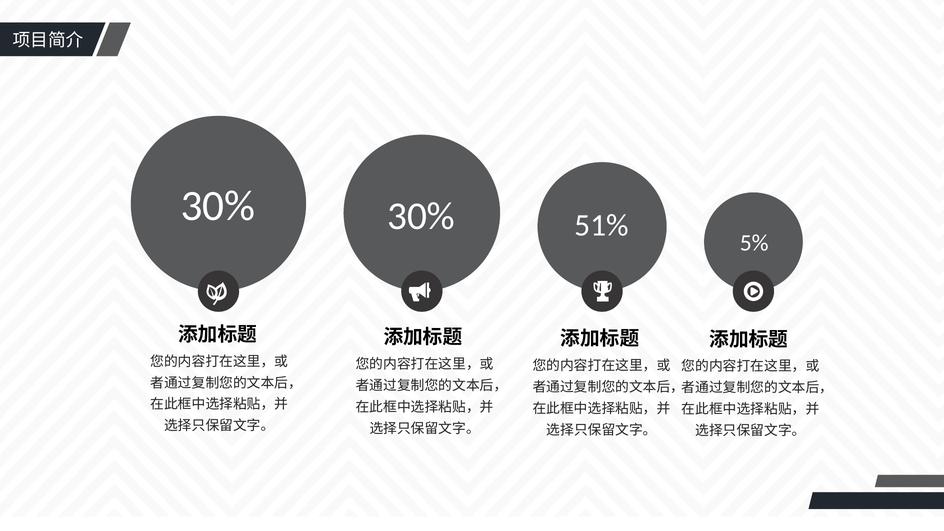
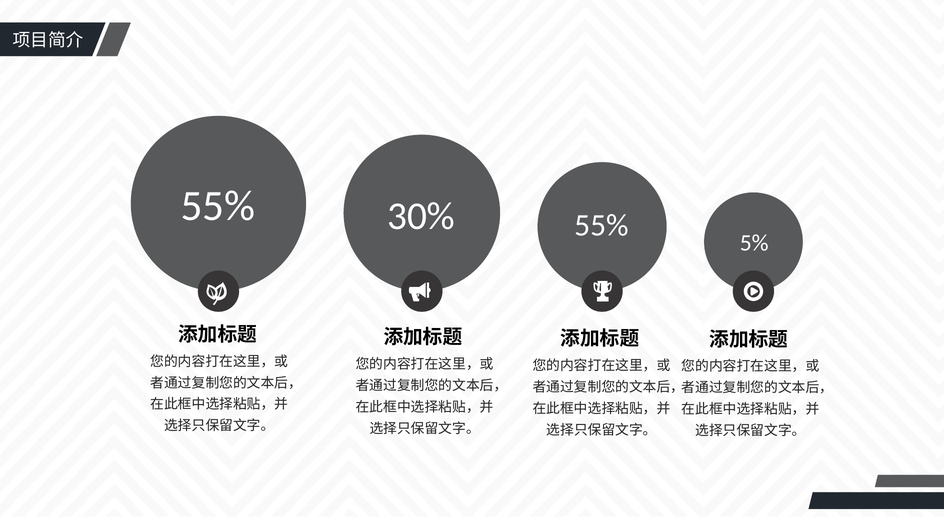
30% at (218, 206): 30% -> 55%
30% 51%: 51% -> 55%
